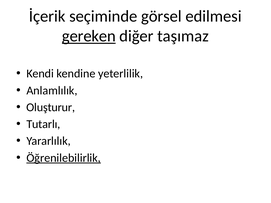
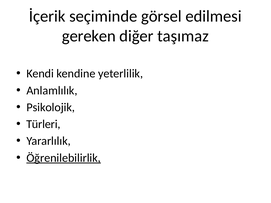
gereken underline: present -> none
Oluşturur: Oluşturur -> Psikolojik
Tutarlı: Tutarlı -> Türleri
